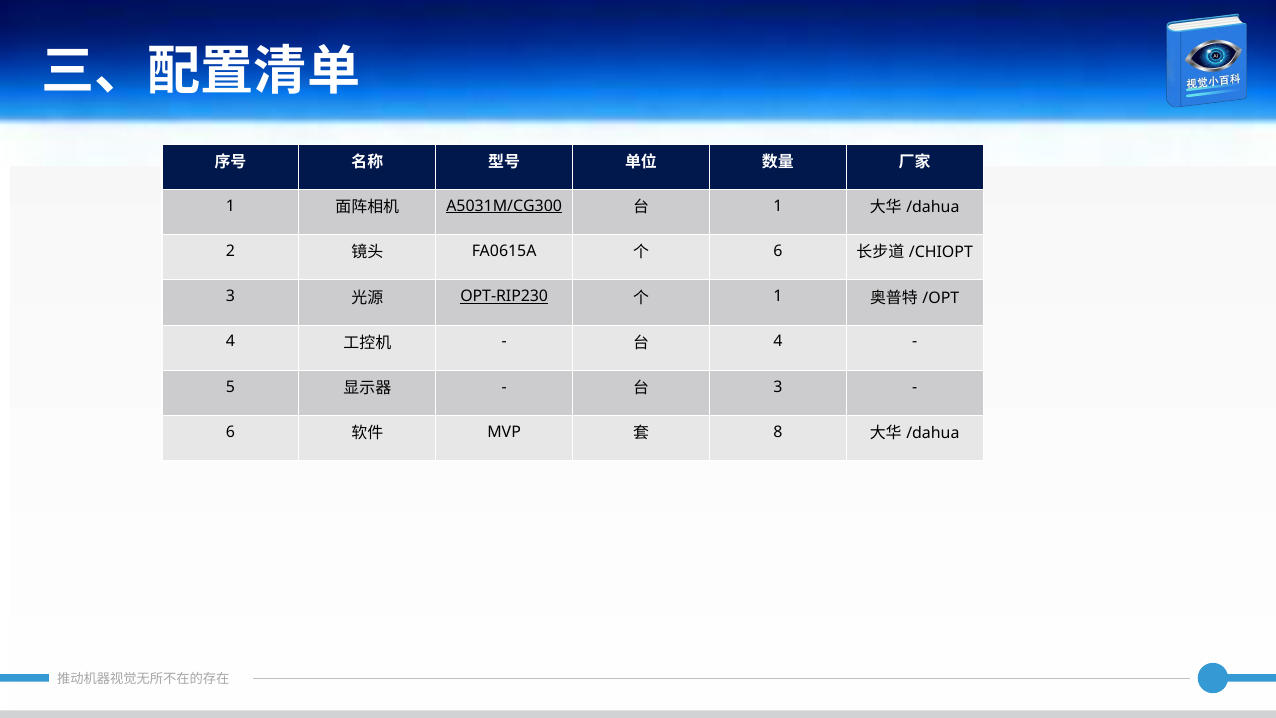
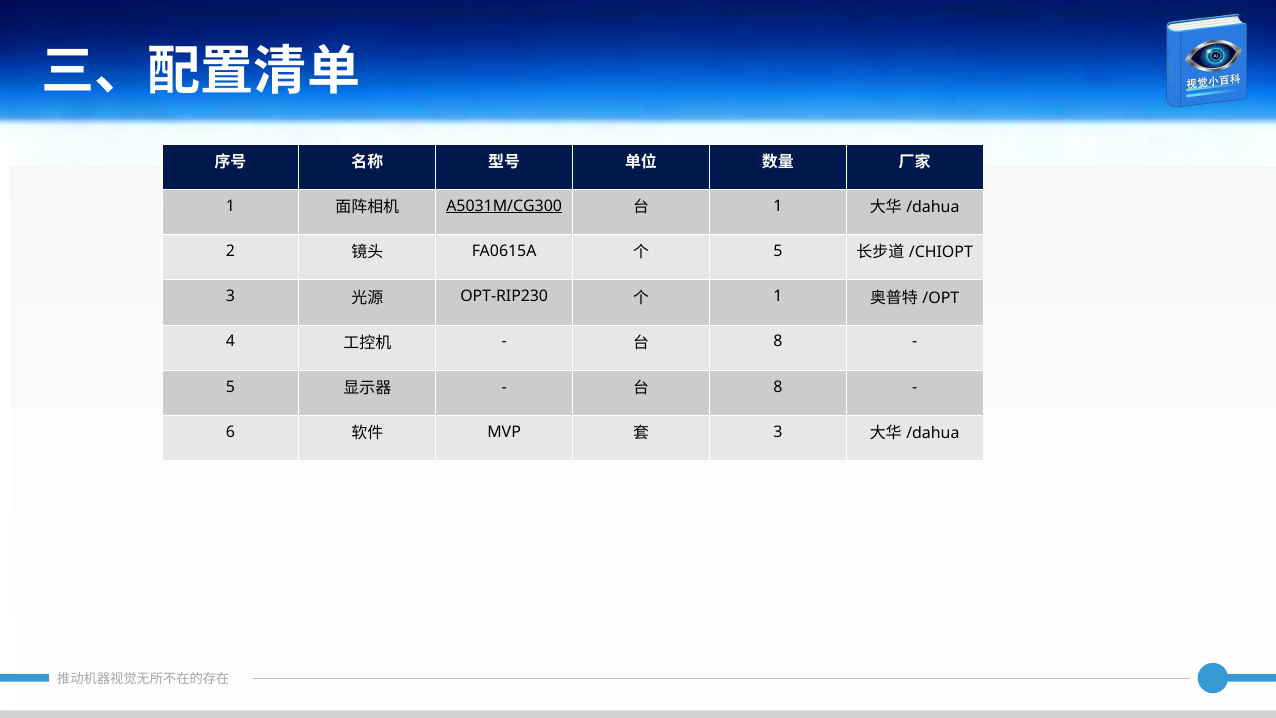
6 at (778, 251): 6 -> 5
OPT-RIP230 underline: present -> none
4 at (778, 342): 4 -> 8
3 at (778, 387): 3 -> 8
8 at (778, 432): 8 -> 3
